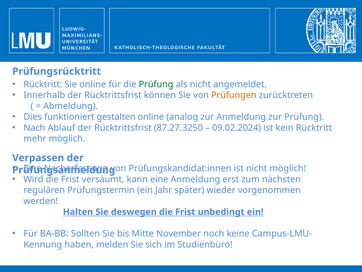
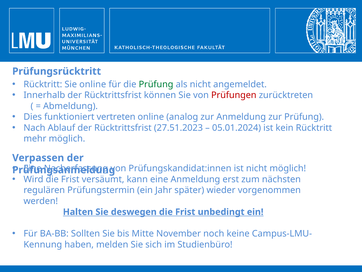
Prüfungen colour: orange -> red
gestalten: gestalten -> vertreten
87.27.3250: 87.27.3250 -> 27.51.2023
09.02.2024: 09.02.2024 -> 05.01.2024
